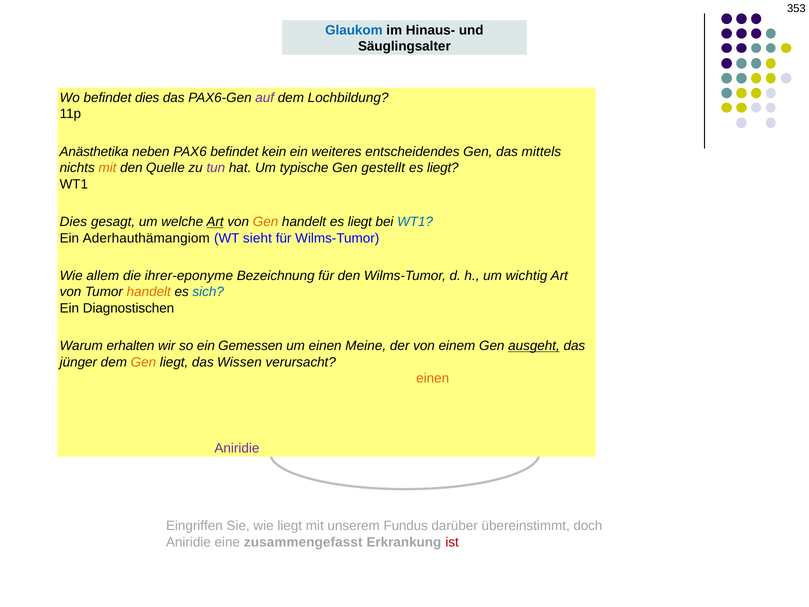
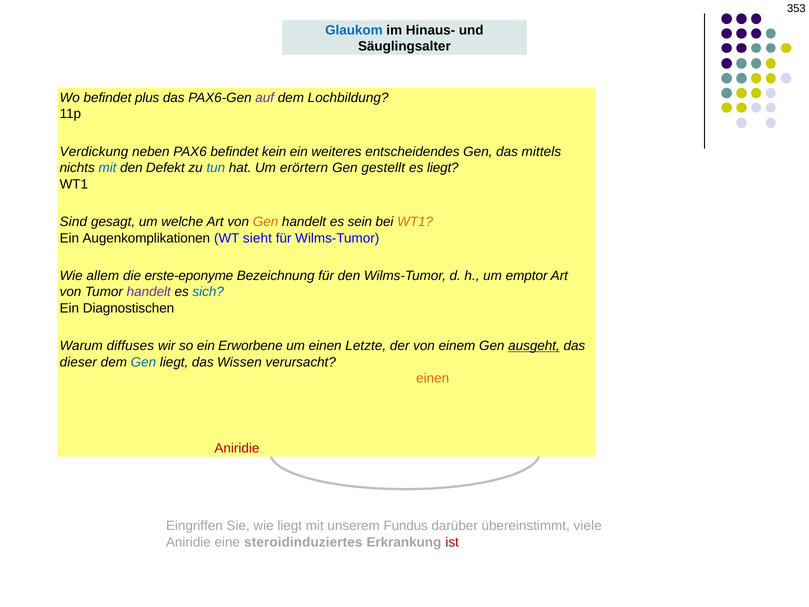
befindet dies: dies -> plus
Anästhetika: Anästhetika -> Verdickung
mit at (108, 168) colour: orange -> blue
Quelle: Quelle -> Defekt
tun colour: purple -> blue
typische: typische -> erörtern
Dies at (73, 222): Dies -> Sind
Art at (215, 222) underline: present -> none
handelt es liegt: liegt -> sein
WT1 at (415, 222) colour: blue -> orange
Aderhauthämangiom: Aderhauthämangiom -> Augenkomplikationen
ihrer-eponyme: ihrer-eponyme -> erste-eponyme
wichtig: wichtig -> emptor
handelt at (149, 292) colour: orange -> purple
erhalten: erhalten -> diffuses
Gemessen: Gemessen -> Erworbene
Meine: Meine -> Letzte
jünger: jünger -> dieser
Gen at (143, 362) colour: orange -> blue
Aniridie at (237, 448) colour: purple -> red
doch: doch -> viele
zusammengefasst: zusammengefasst -> steroidinduziertes
